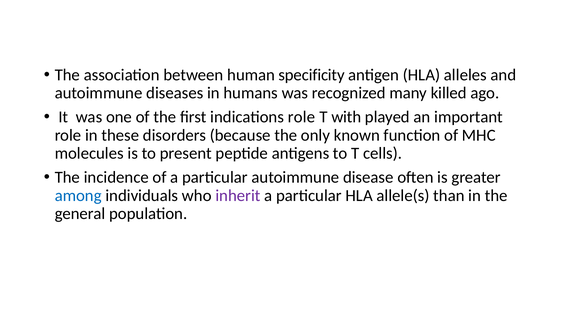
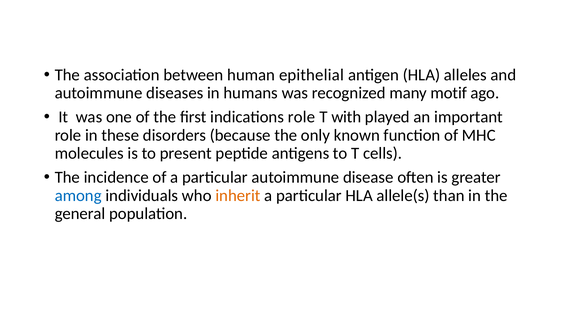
specificity: specificity -> epithelial
killed: killed -> motif
inherit colour: purple -> orange
